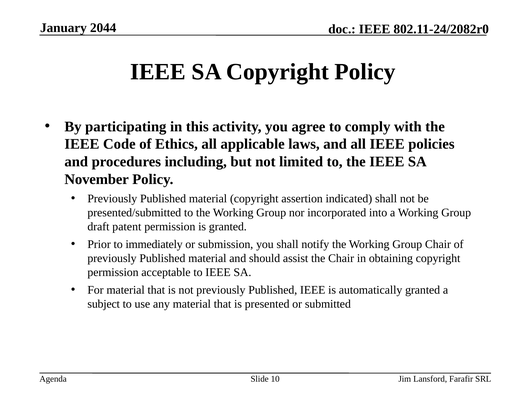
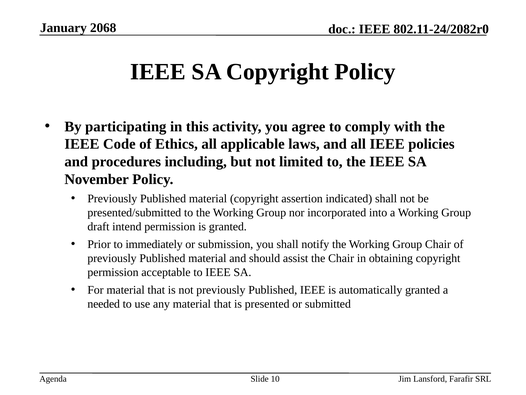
2044: 2044 -> 2068
patent: patent -> intend
subject: subject -> needed
